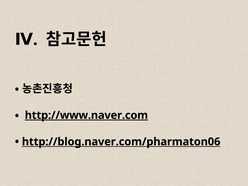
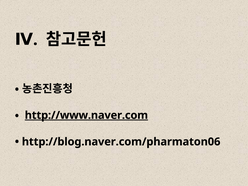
http://blog.naver.com/pharmaton06 underline: present -> none
